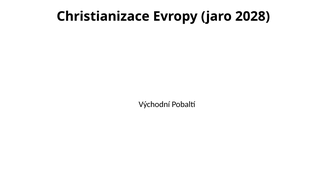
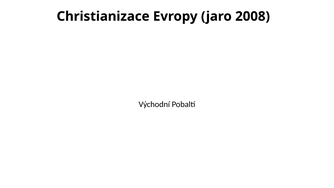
2028: 2028 -> 2008
